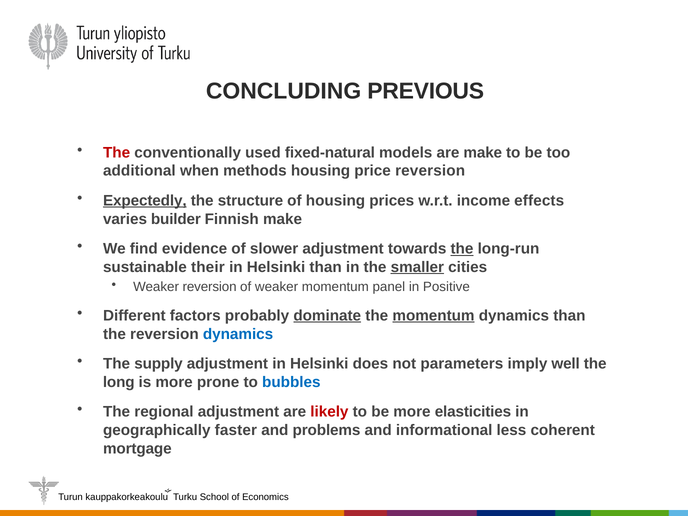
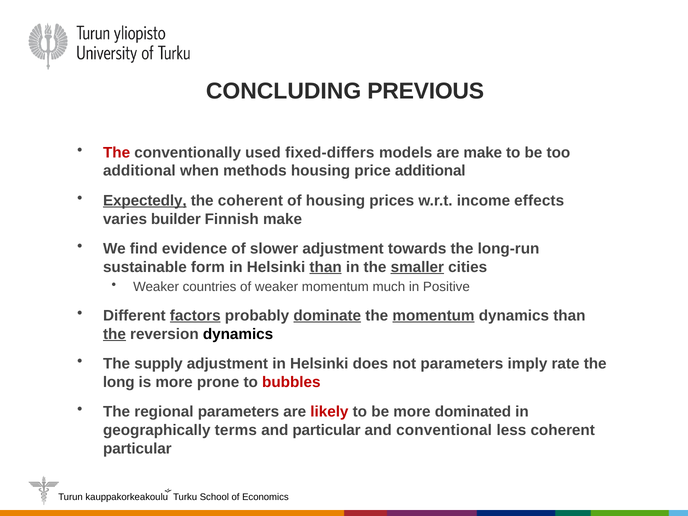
fixed-natural: fixed-natural -> fixed-differs
price reversion: reversion -> additional
the structure: structure -> coherent
the at (462, 249) underline: present -> none
their: their -> form
than at (326, 267) underline: none -> present
Weaker reversion: reversion -> countries
panel: panel -> much
factors underline: none -> present
the at (114, 334) underline: none -> present
dynamics at (238, 334) colour: blue -> black
well: well -> rate
bubbles colour: blue -> red
regional adjustment: adjustment -> parameters
elasticities: elasticities -> dominated
faster: faster -> terms
and problems: problems -> particular
informational: informational -> conventional
mortgage at (137, 449): mortgage -> particular
